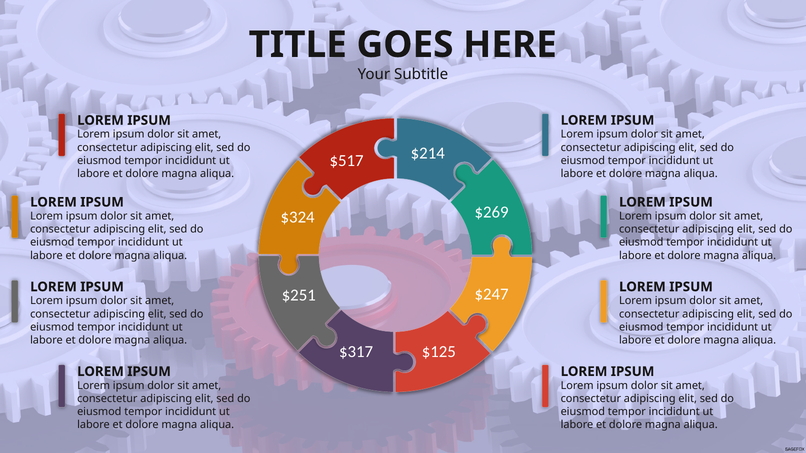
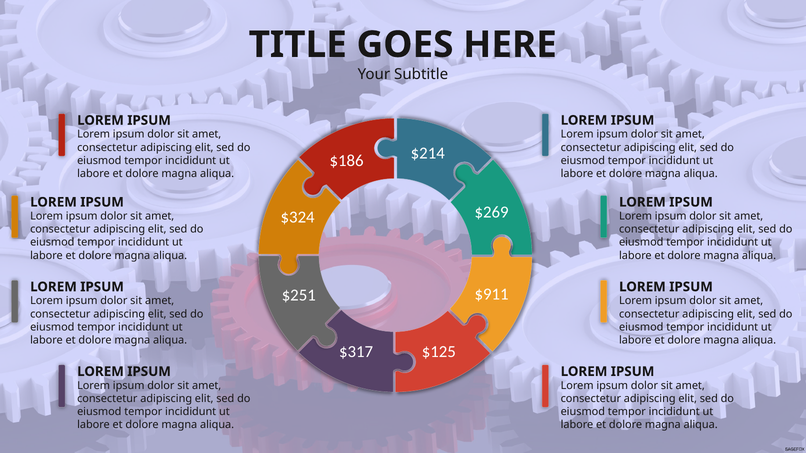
$517: $517 -> $186
$247: $247 -> $911
